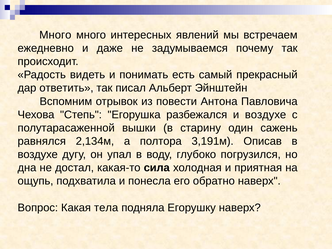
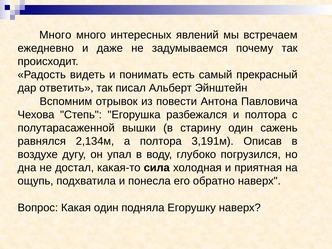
и воздухе: воздухе -> полтора
Какая тела: тела -> один
